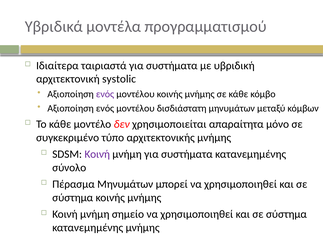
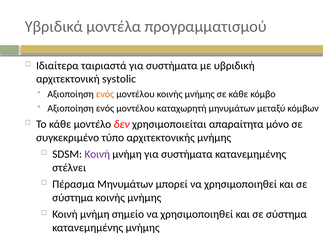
ενός at (105, 94) colour: purple -> orange
δισδιάστατη: δισδιάστατη -> καταχωρητή
σύνολο: σύνολο -> στέλνει
